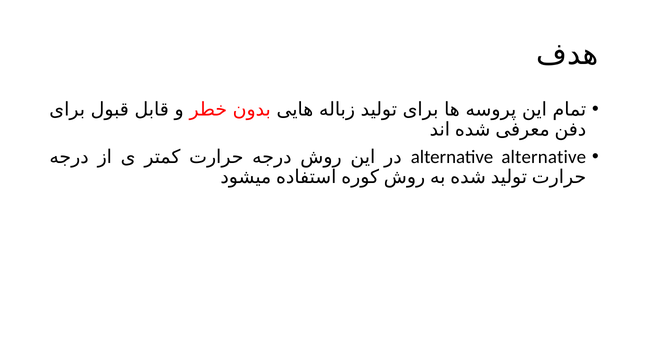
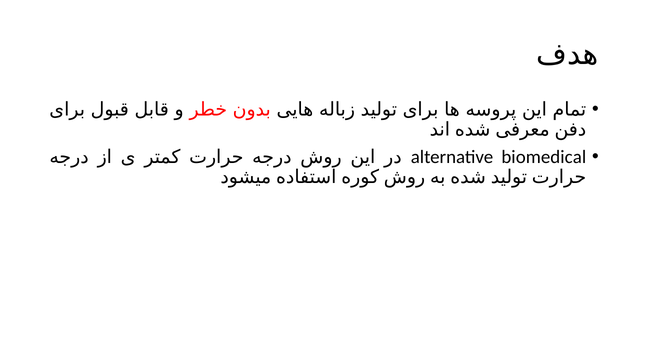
alternative alternative: alternative -> biomedical
